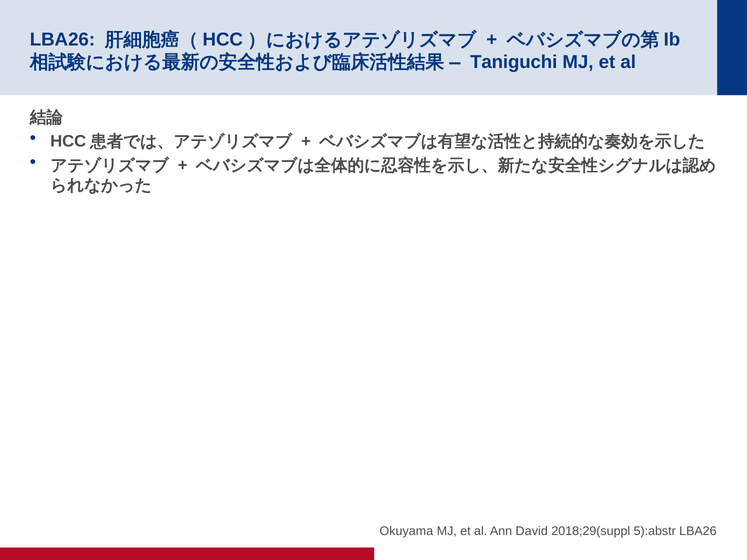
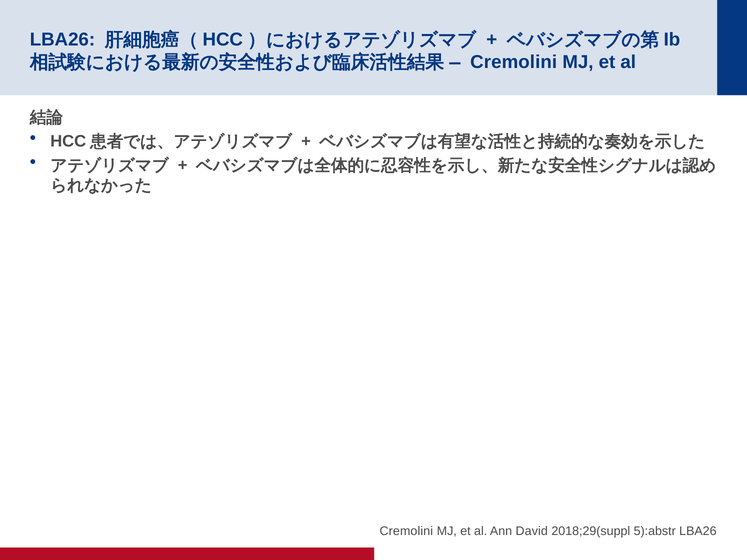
Taniguchi at (514, 62): Taniguchi -> Cremolini
Okuyama at (406, 531): Okuyama -> Cremolini
